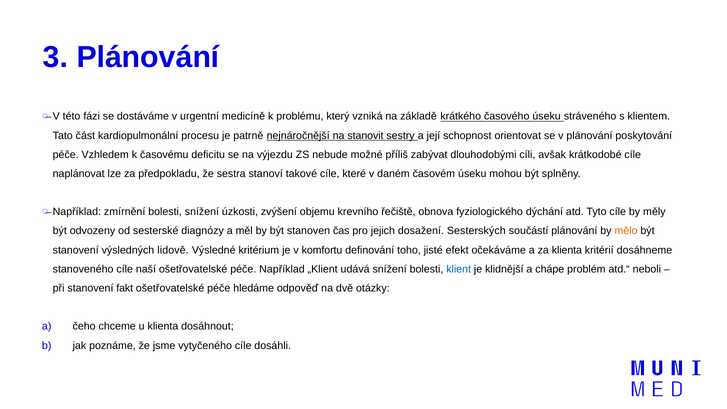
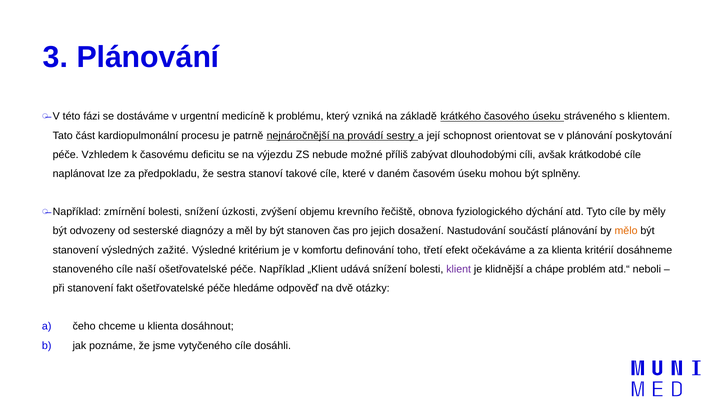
stanovit: stanovit -> provádí
Sesterských: Sesterských -> Nastudování
lidově: lidově -> zažité
jisté: jisté -> třetí
klient colour: blue -> purple
